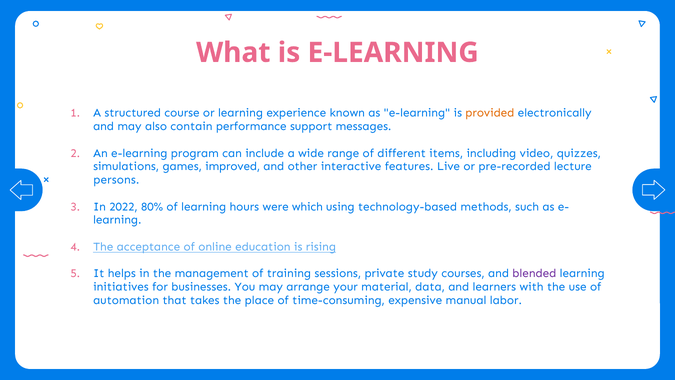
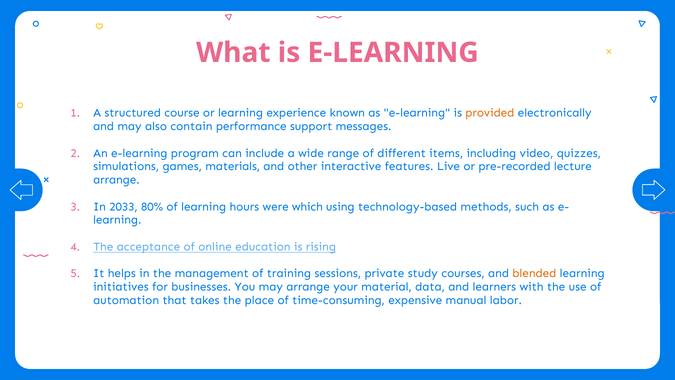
improved: improved -> materials
persons at (116, 180): persons -> arrange
2022: 2022 -> 2033
blended colour: purple -> orange
